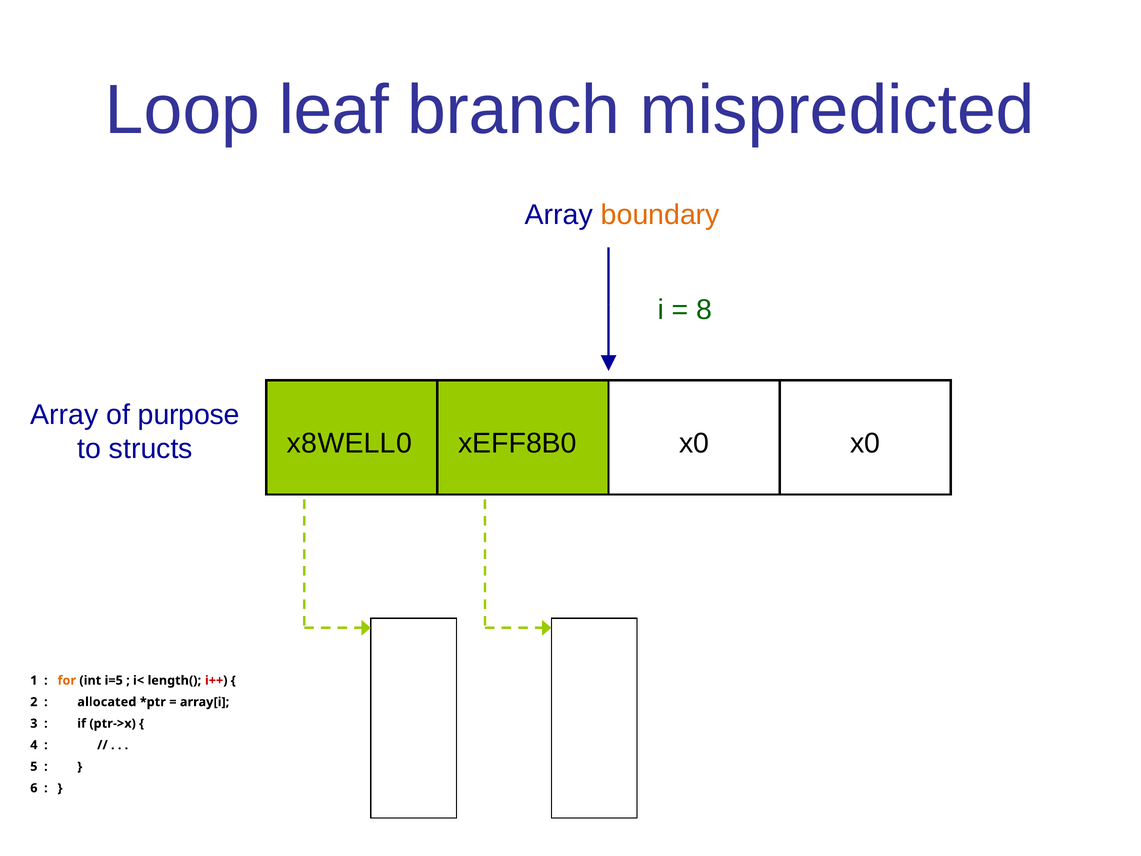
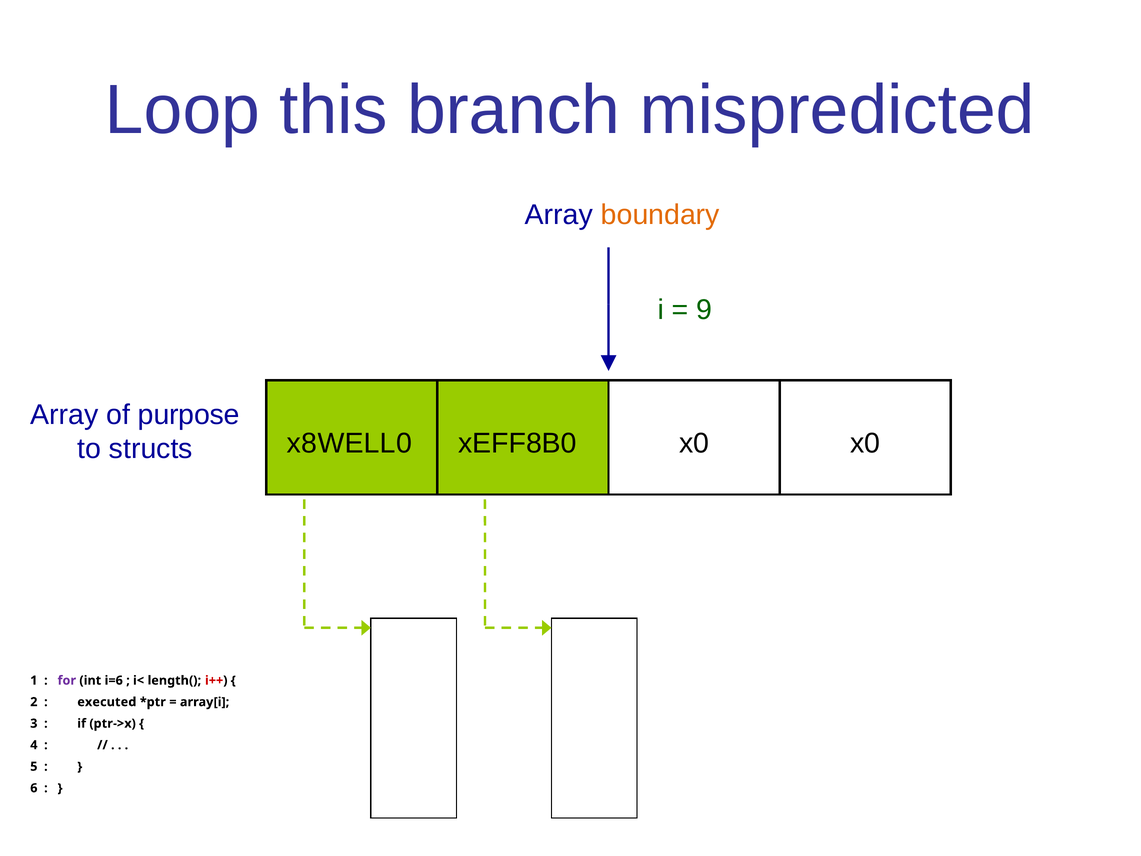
leaf: leaf -> this
8: 8 -> 9
for colour: orange -> purple
i=5: i=5 -> i=6
allocated: allocated -> executed
